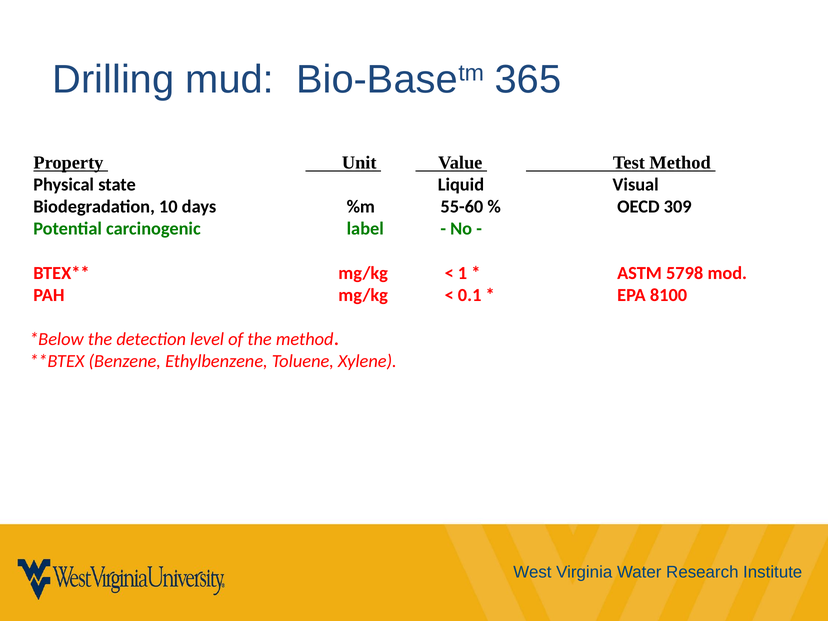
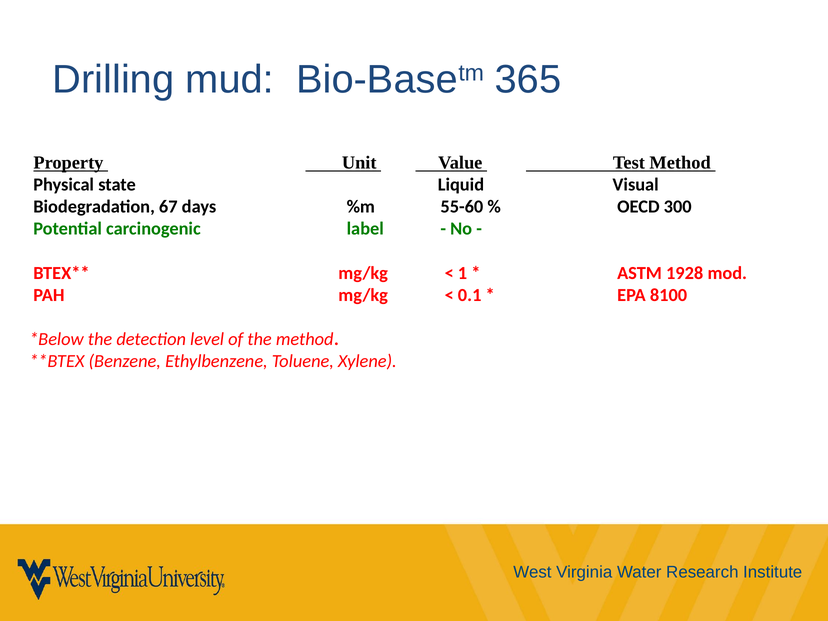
10: 10 -> 67
309: 309 -> 300
5798: 5798 -> 1928
